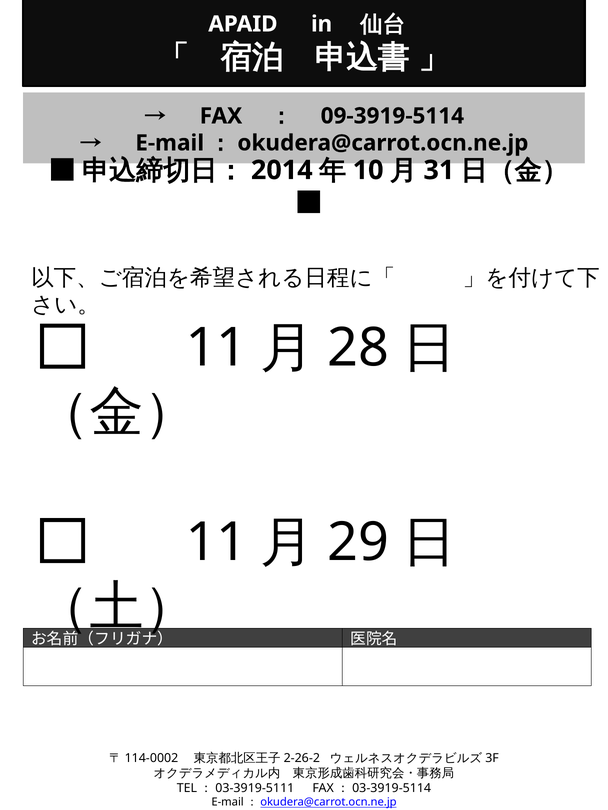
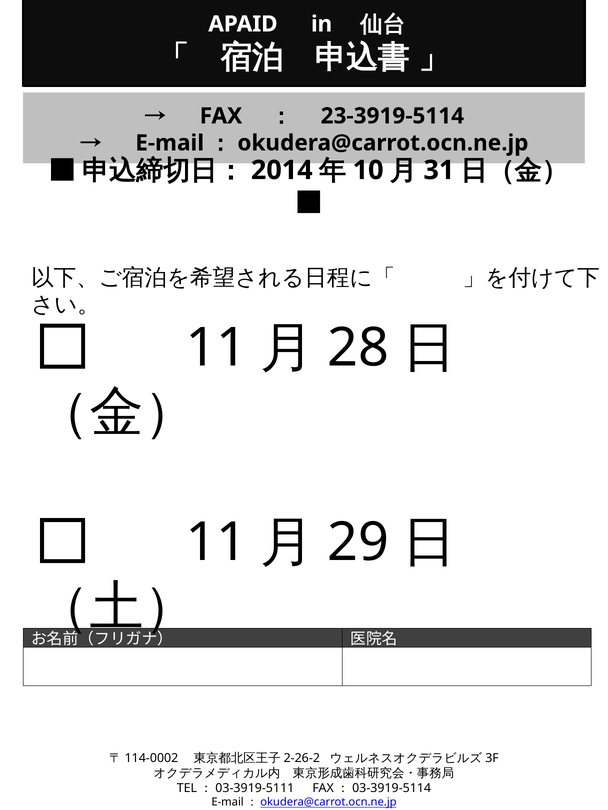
09-3919-5114: 09-3919-5114 -> 23-3919-5114
